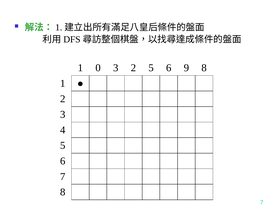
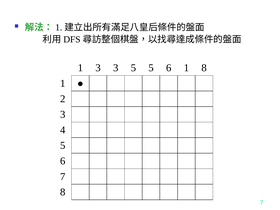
1 0: 0 -> 3
3 2: 2 -> 5
6 9: 9 -> 1
